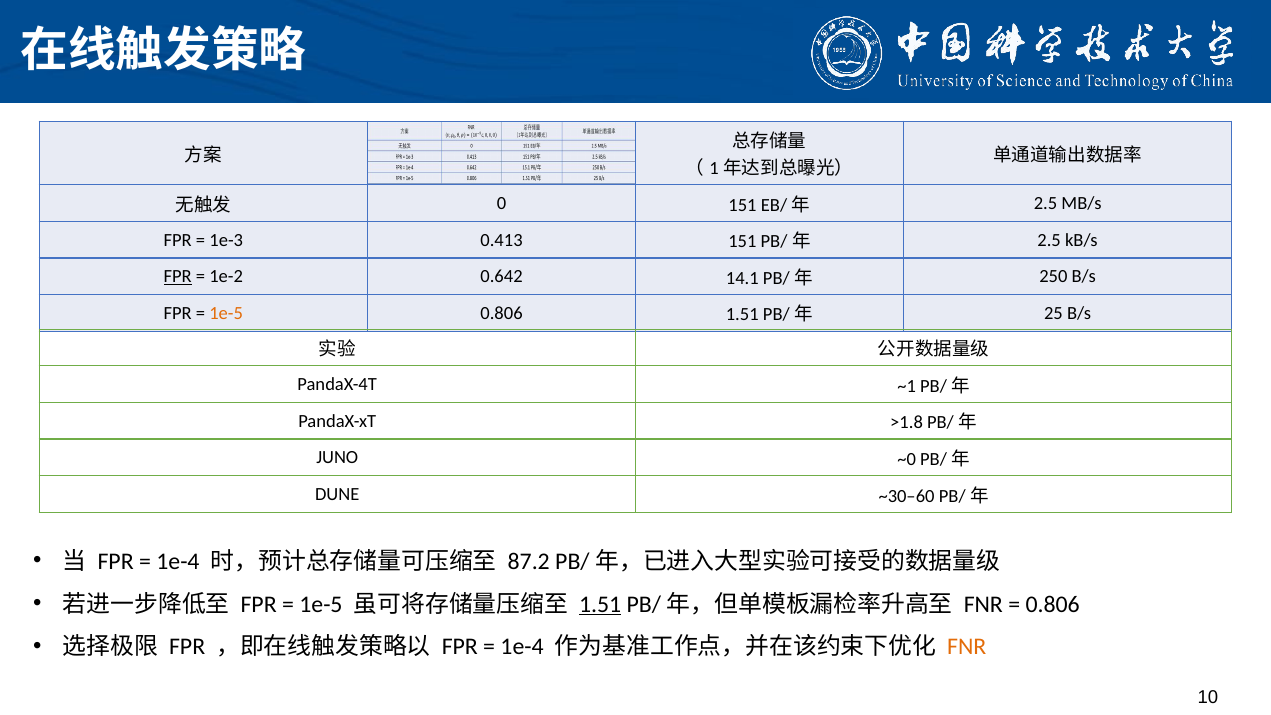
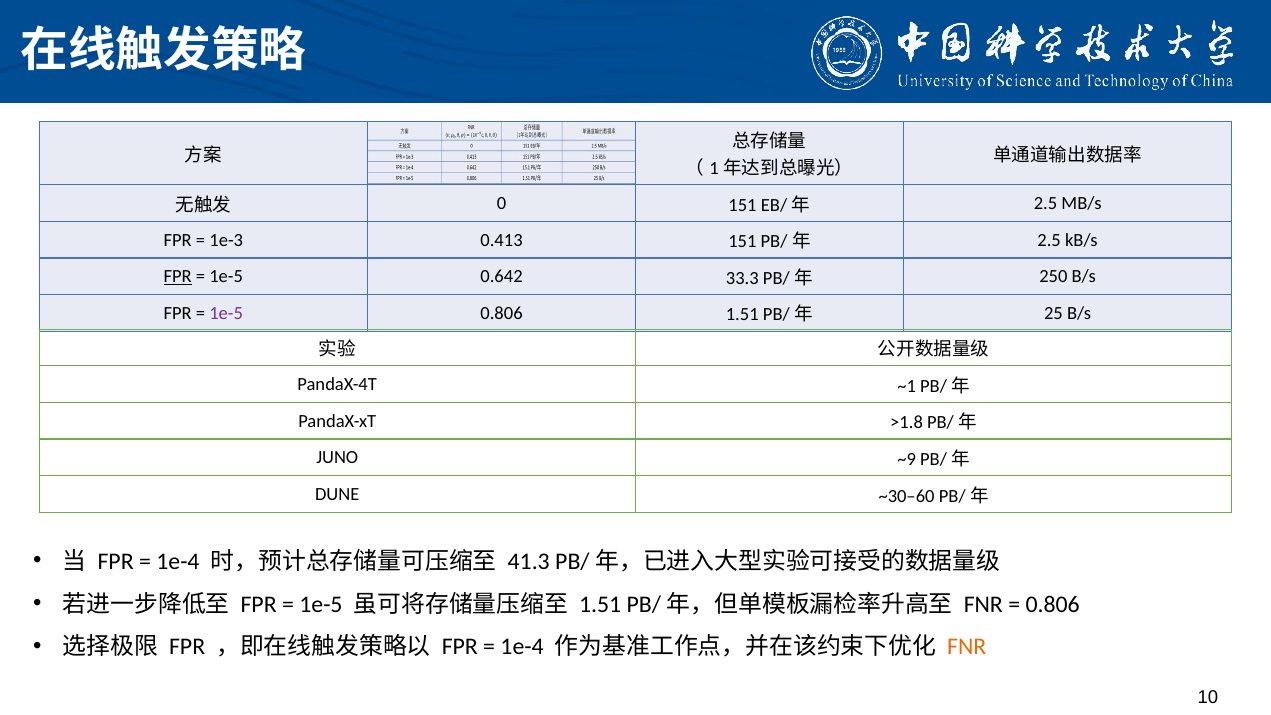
1e-2 at (226, 276): 1e-2 -> 1e-5
14.1: 14.1 -> 33.3
1e-5 at (226, 313) colour: orange -> purple
~0: ~0 -> ~9
87.2: 87.2 -> 41.3
1.51 at (600, 604) underline: present -> none
